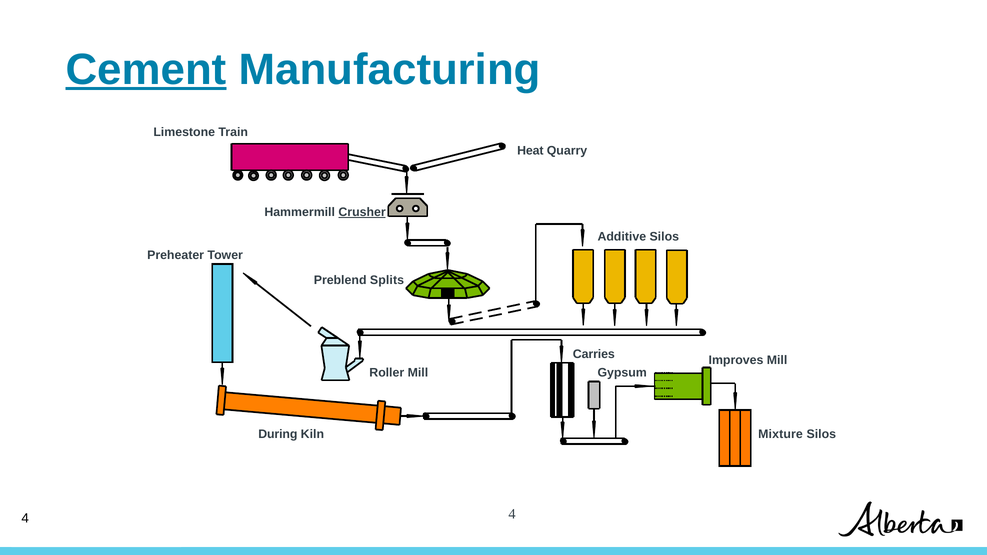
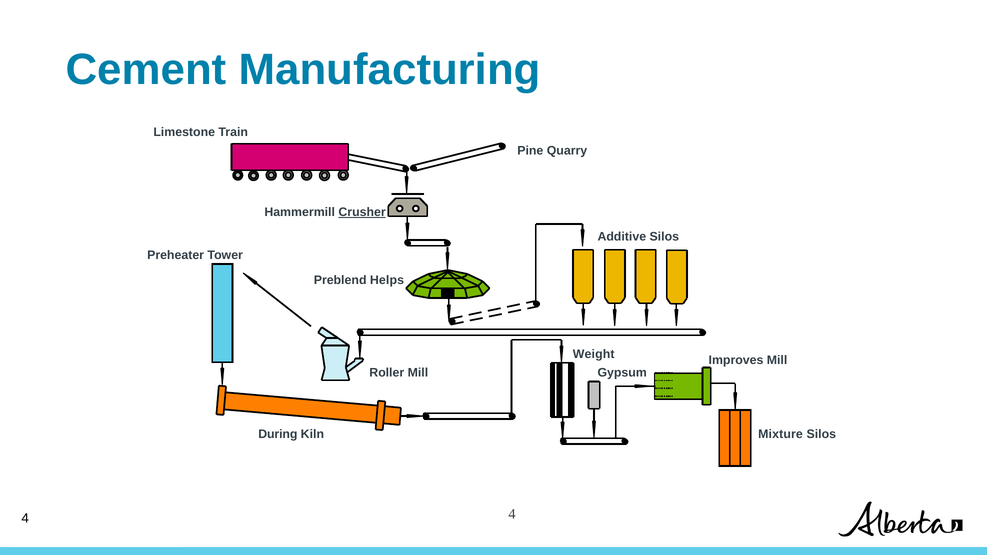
Cement underline: present -> none
Heat: Heat -> Pine
Splits: Splits -> Helps
Carries: Carries -> Weight
